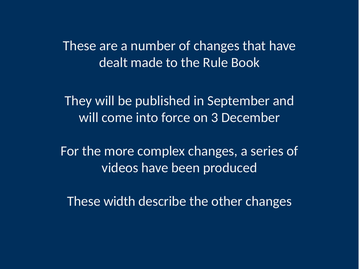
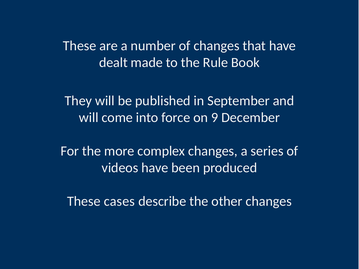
3: 3 -> 9
width: width -> cases
